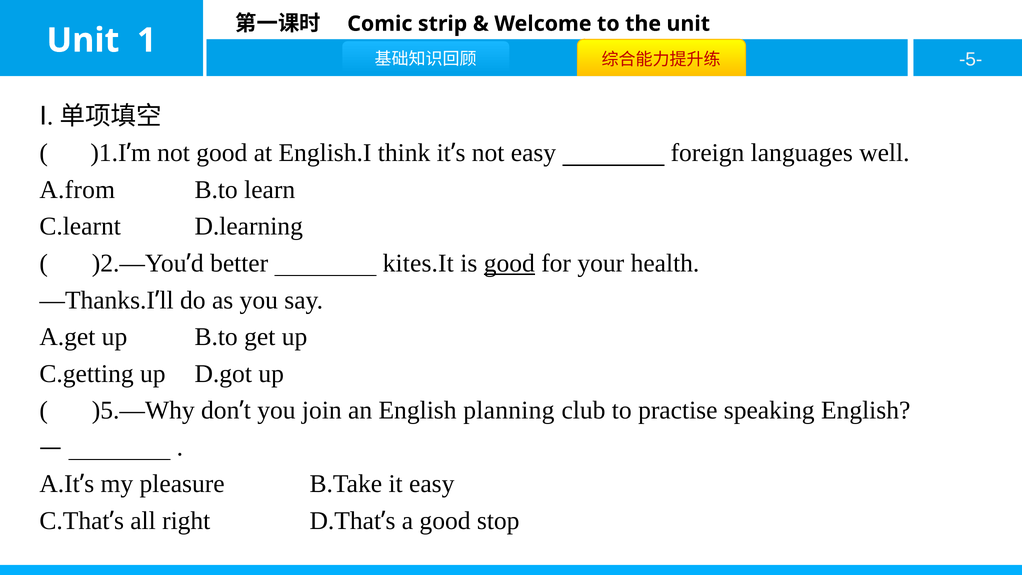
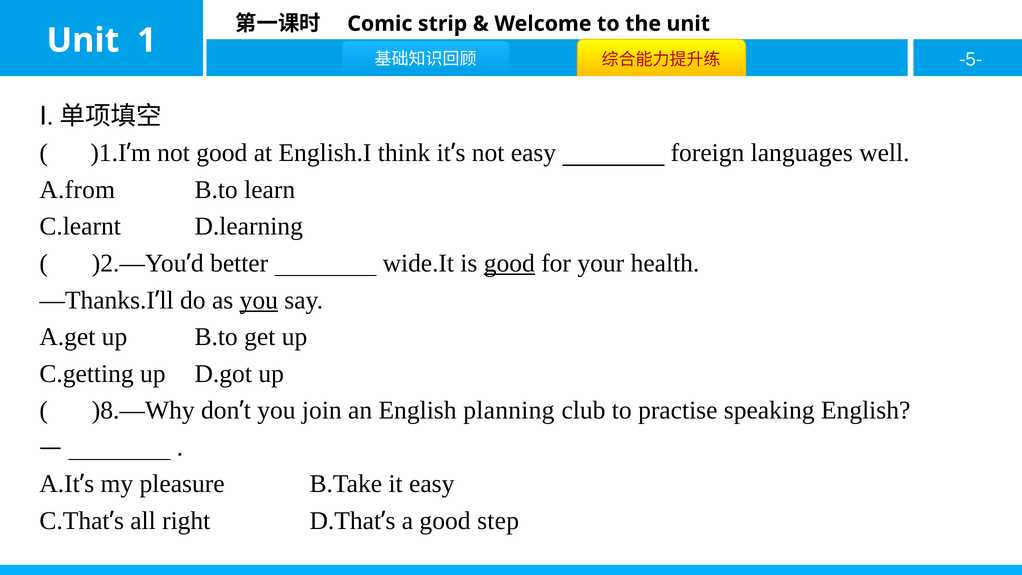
kites.It: kites.It -> wide.It
you at (259, 300) underline: none -> present
)5.—Why: )5.—Why -> )8.—Why
stop: stop -> step
